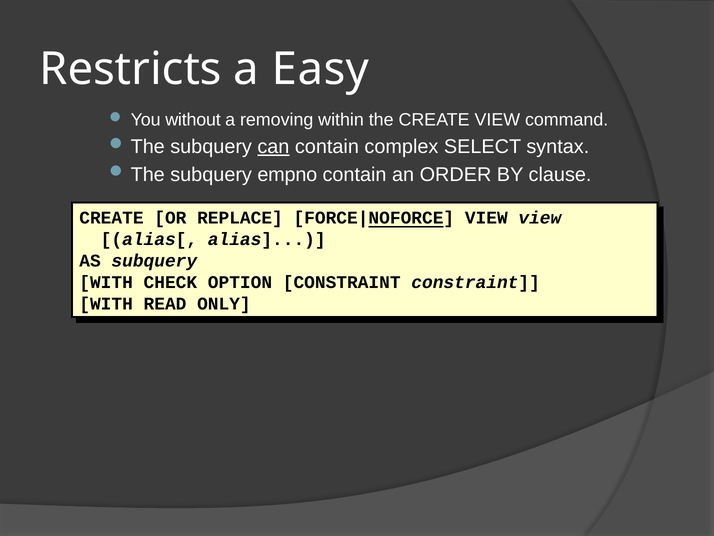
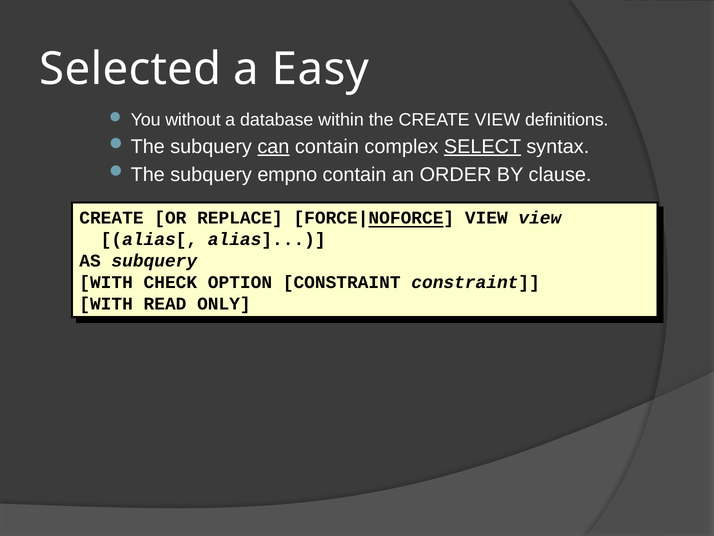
Restricts: Restricts -> Selected
removing: removing -> database
command: command -> definitions
SELECT underline: none -> present
